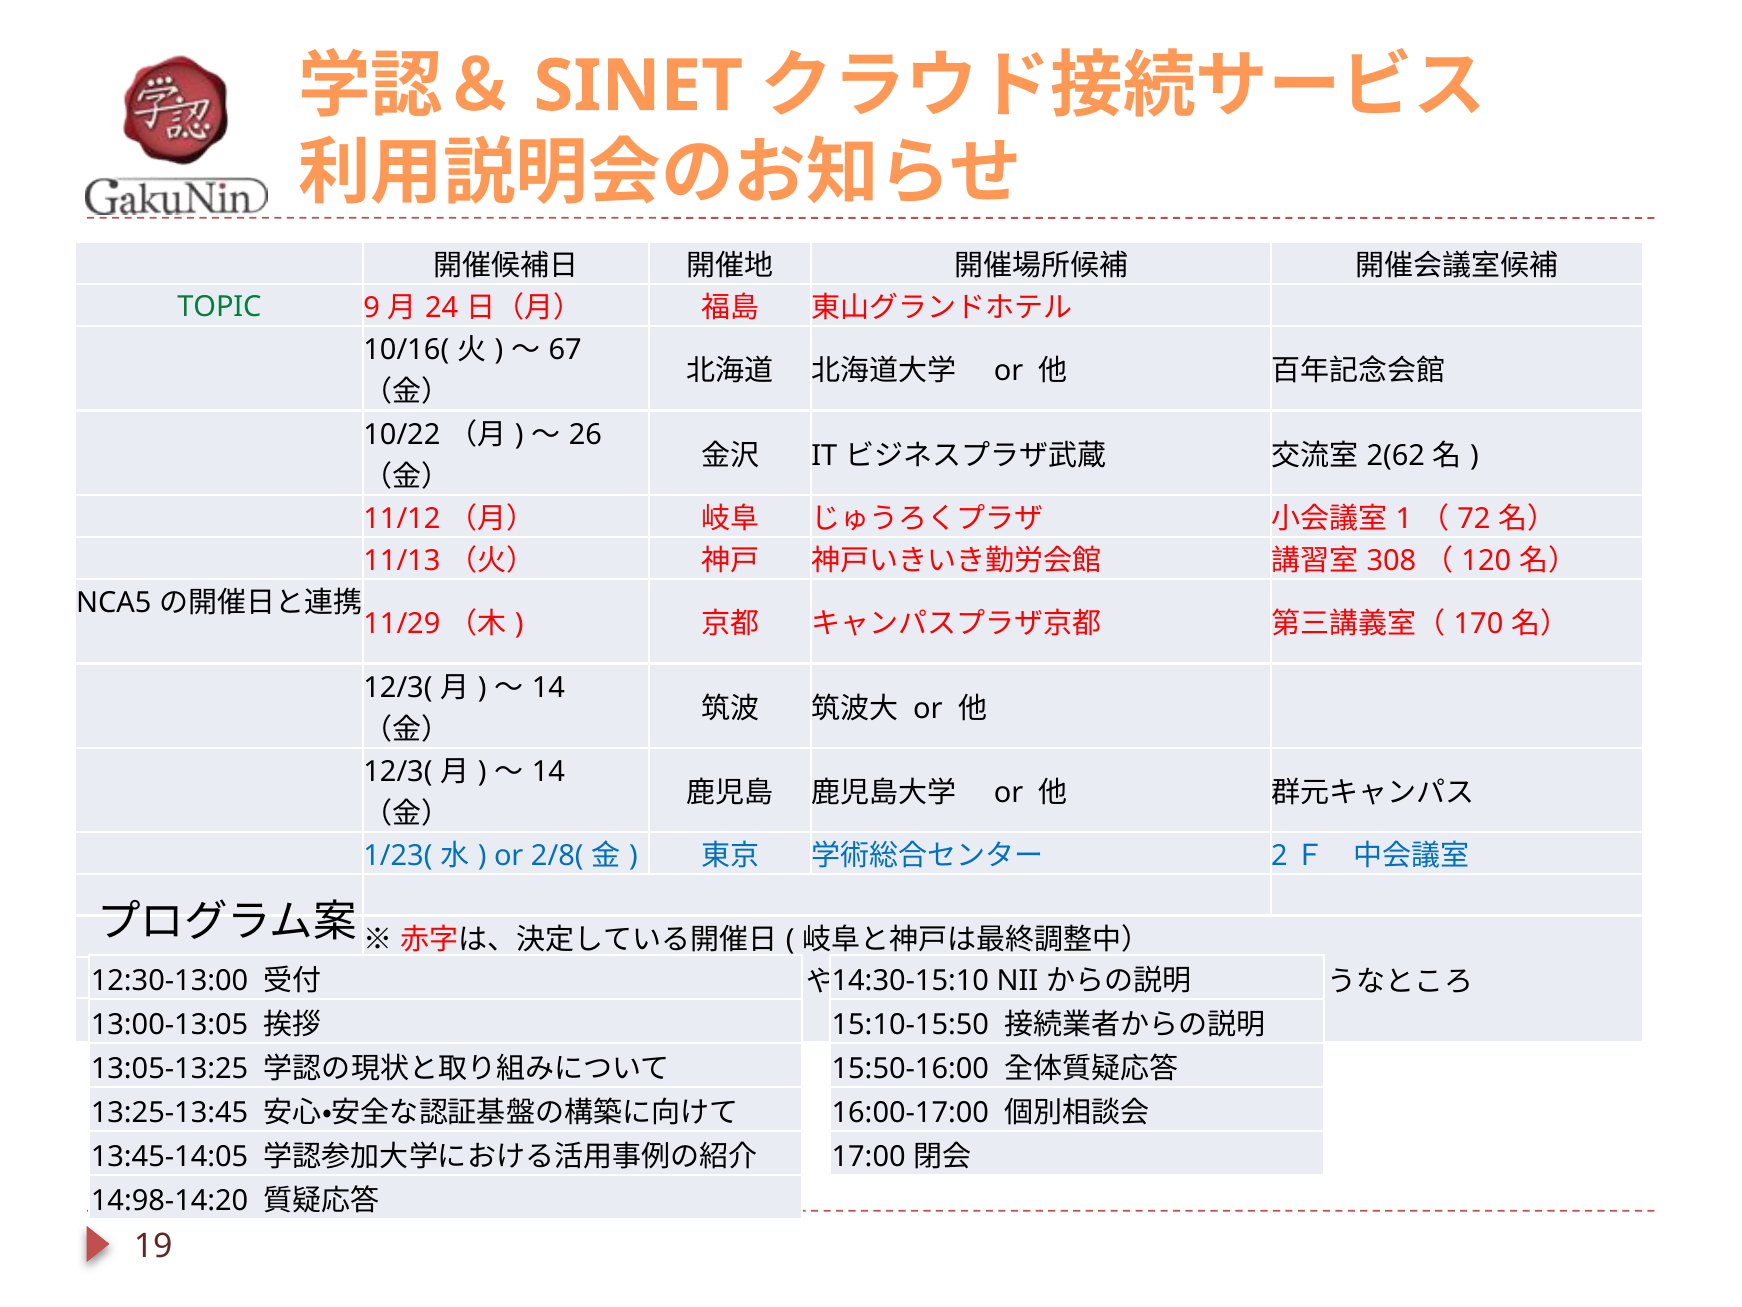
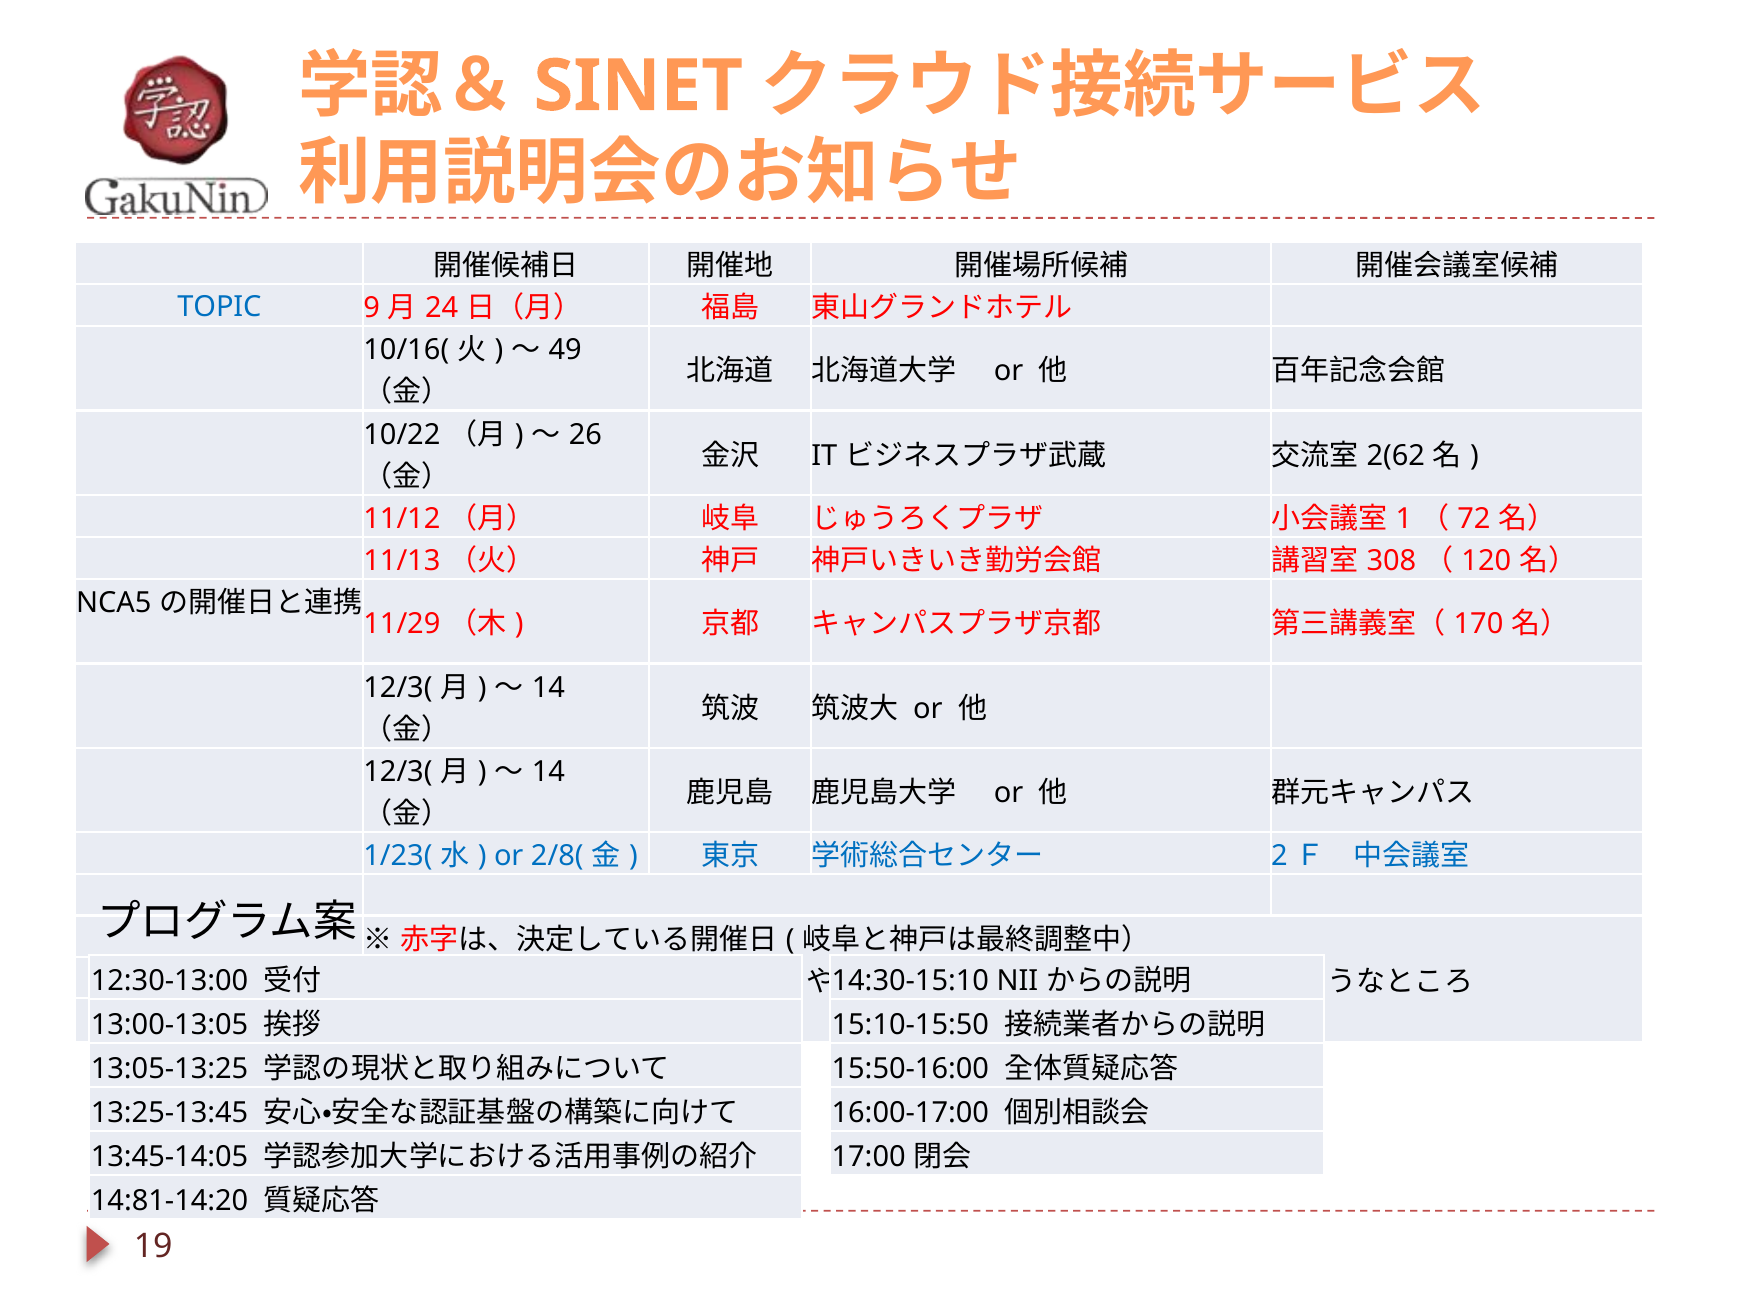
TOPIC colour: green -> blue
67: 67 -> 49
14:98-14:20: 14:98-14:20 -> 14:81-14:20
